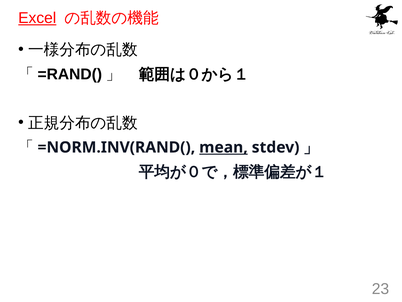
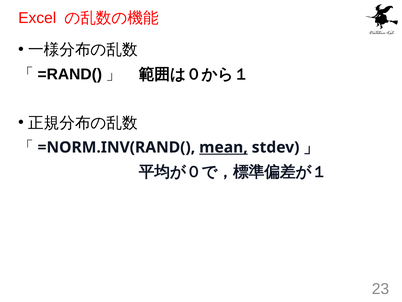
Excel underline: present -> none
